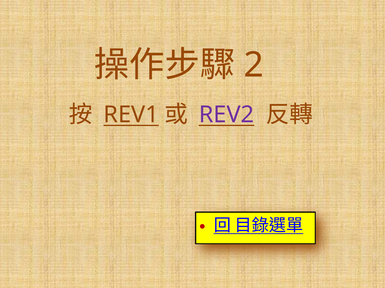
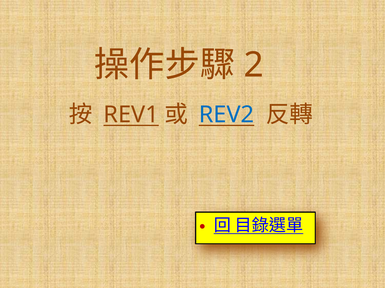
REV2 colour: purple -> blue
